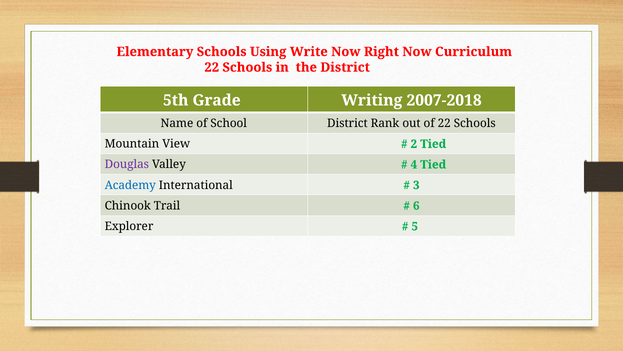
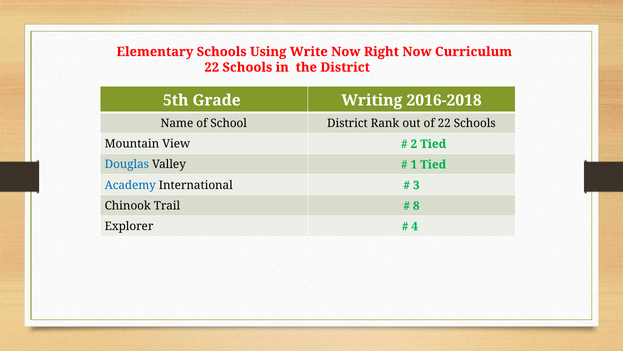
2007-2018: 2007-2018 -> 2016-2018
Douglas colour: purple -> blue
4: 4 -> 1
6: 6 -> 8
5: 5 -> 4
